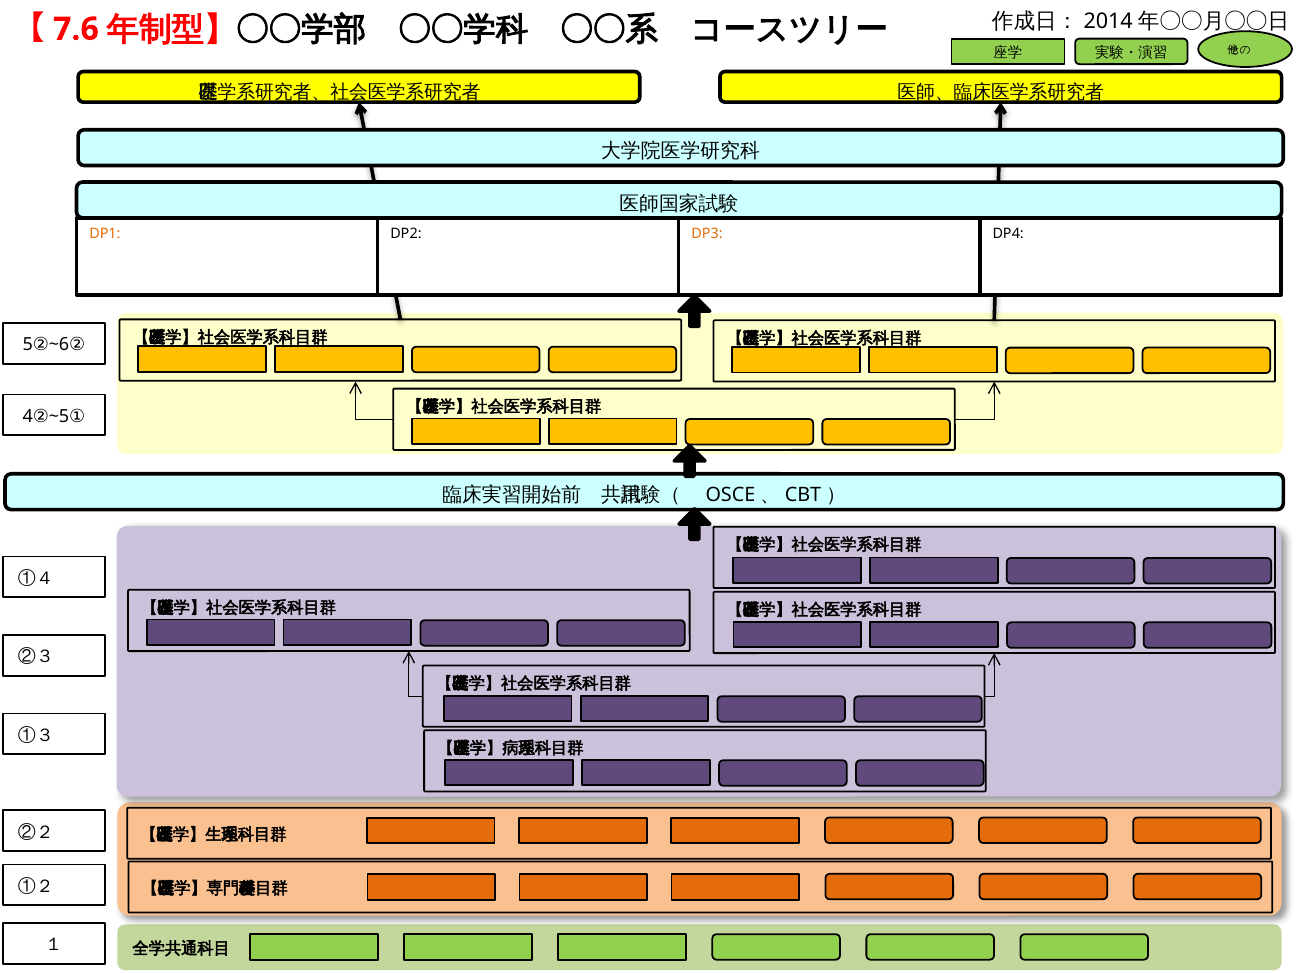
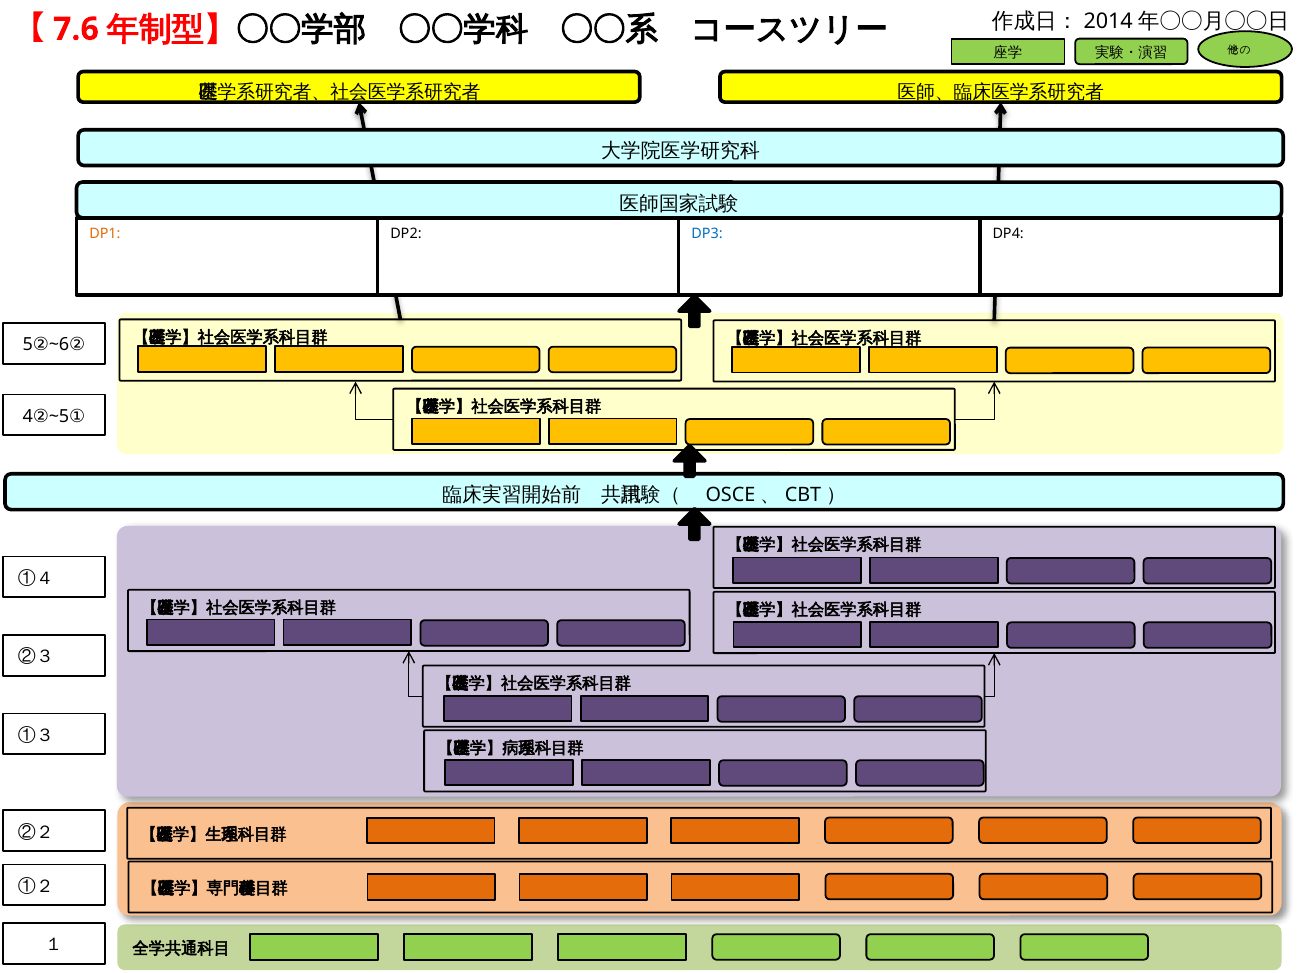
DP3 colour: orange -> blue
